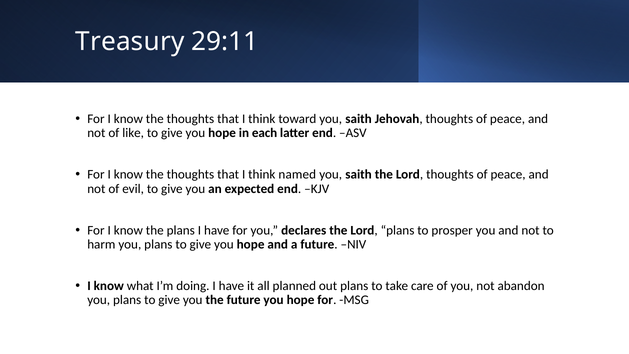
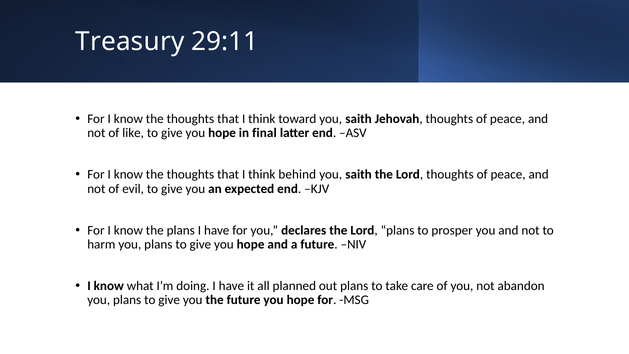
each: each -> final
named: named -> behind
